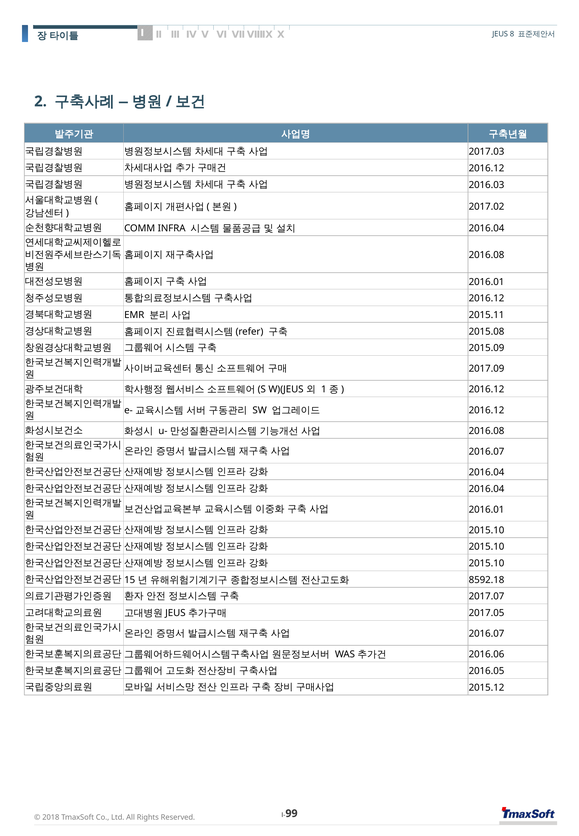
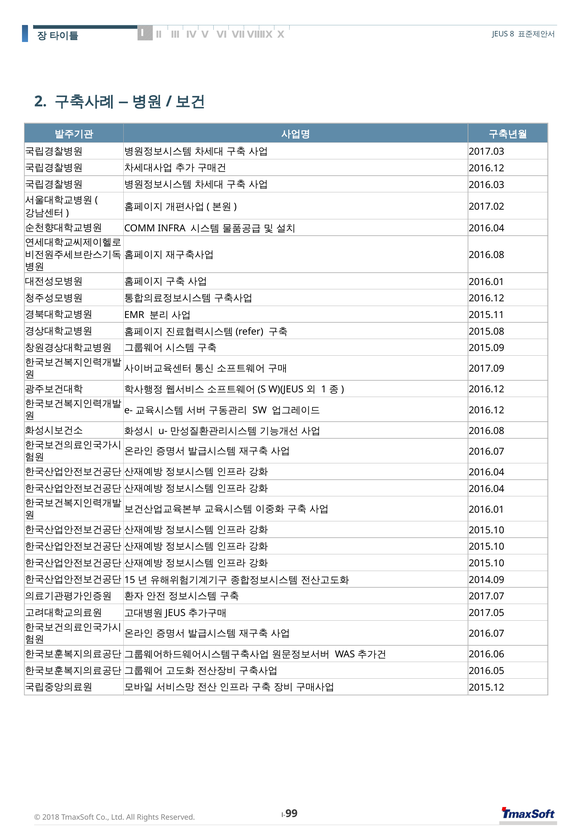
8592.18: 8592.18 -> 2014.09
